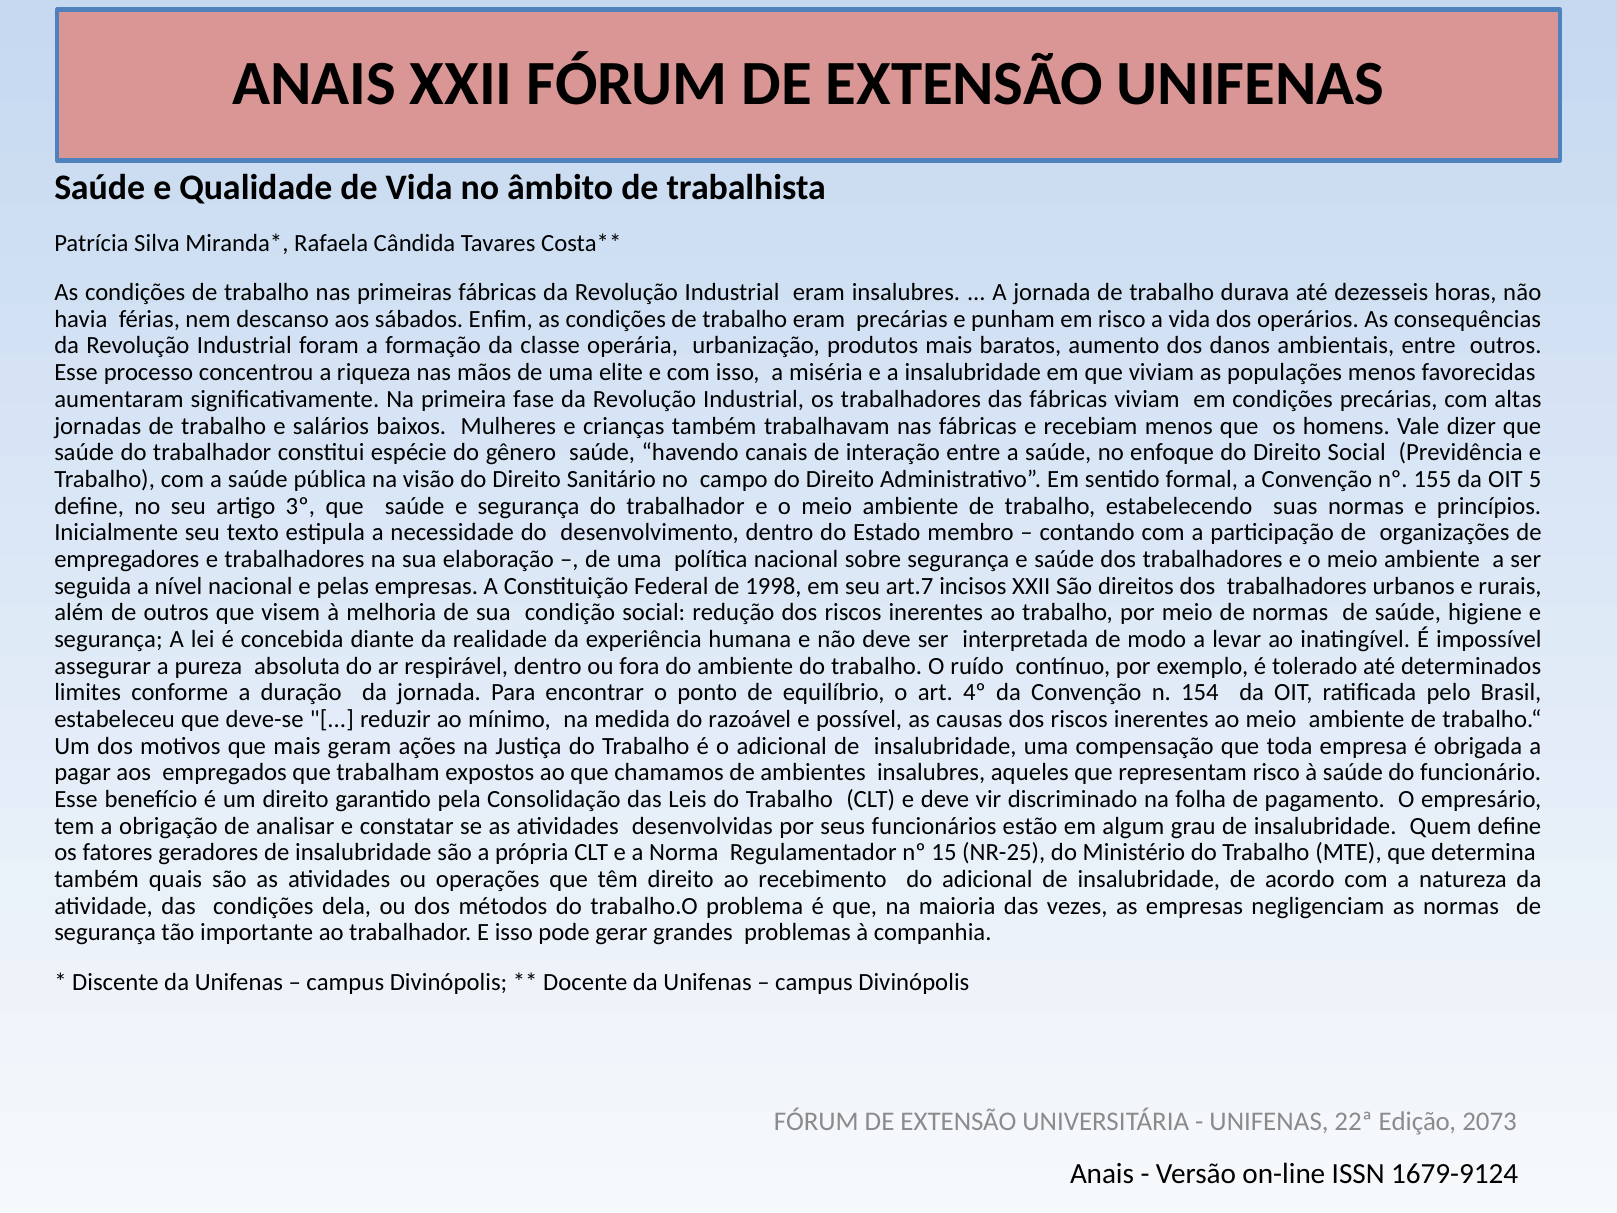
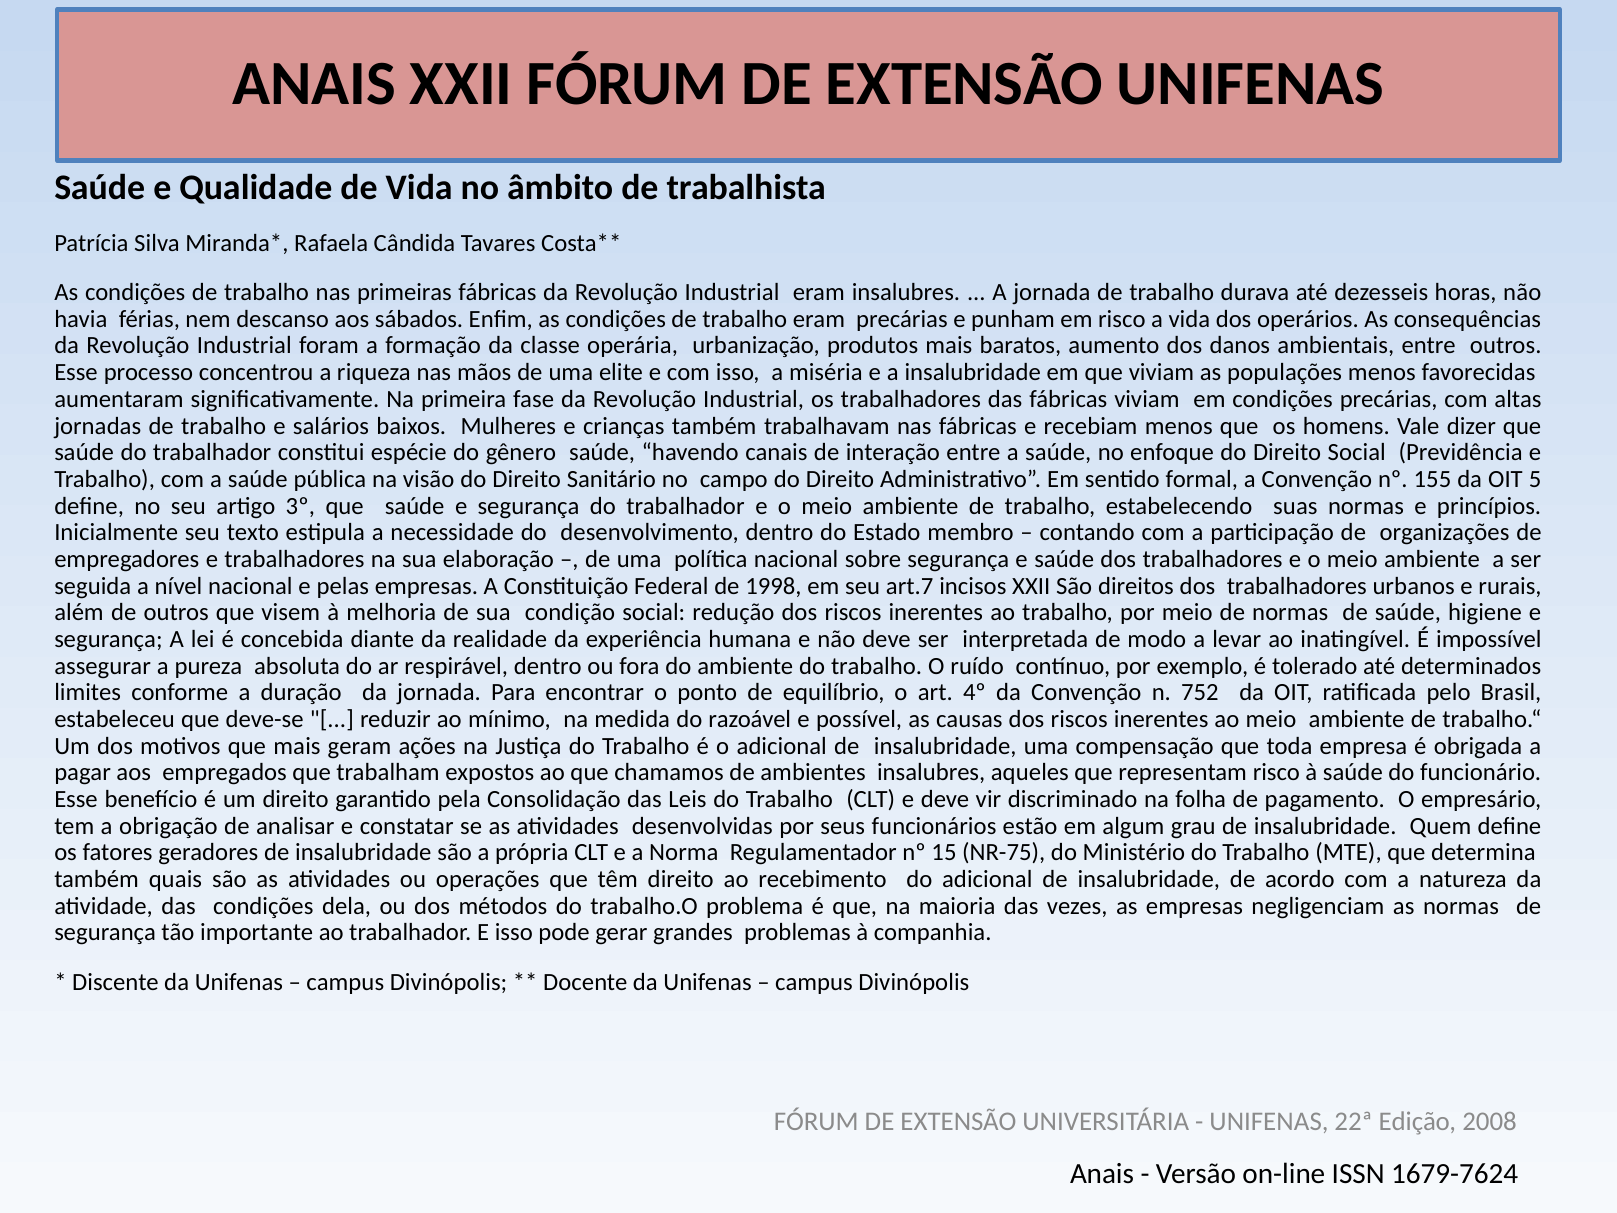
154: 154 -> 752
NR-25: NR-25 -> NR-75
2073: 2073 -> 2008
1679-9124: 1679-9124 -> 1679-7624
